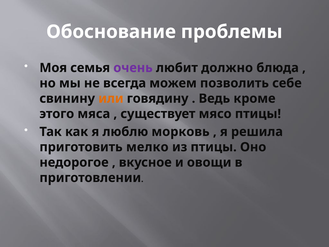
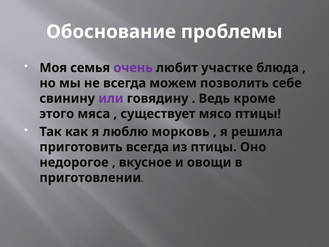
должно: должно -> участке
или colour: orange -> purple
приготовить мелко: мелко -> всегда
